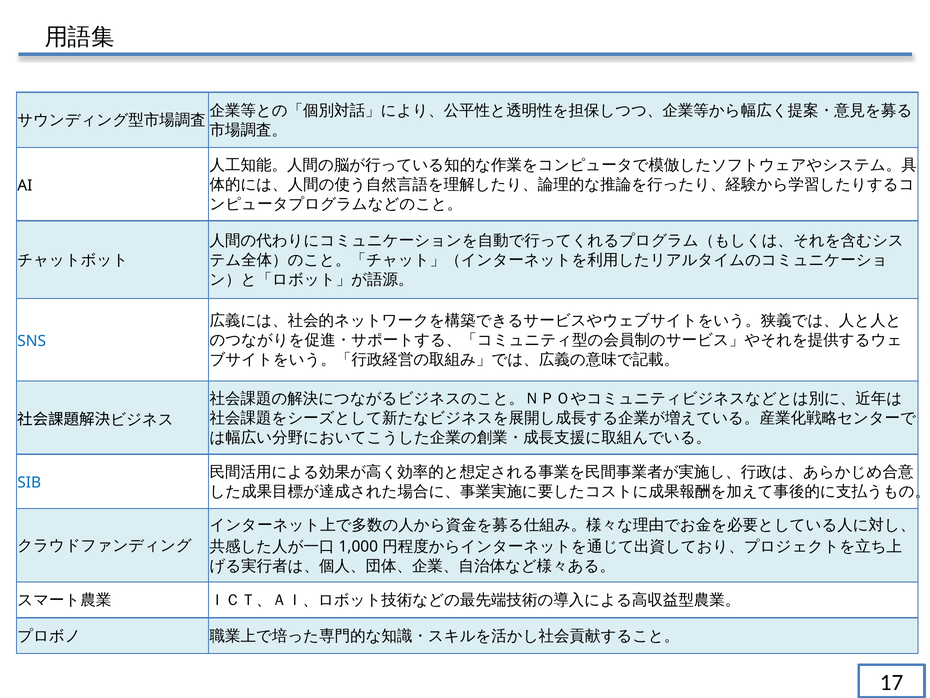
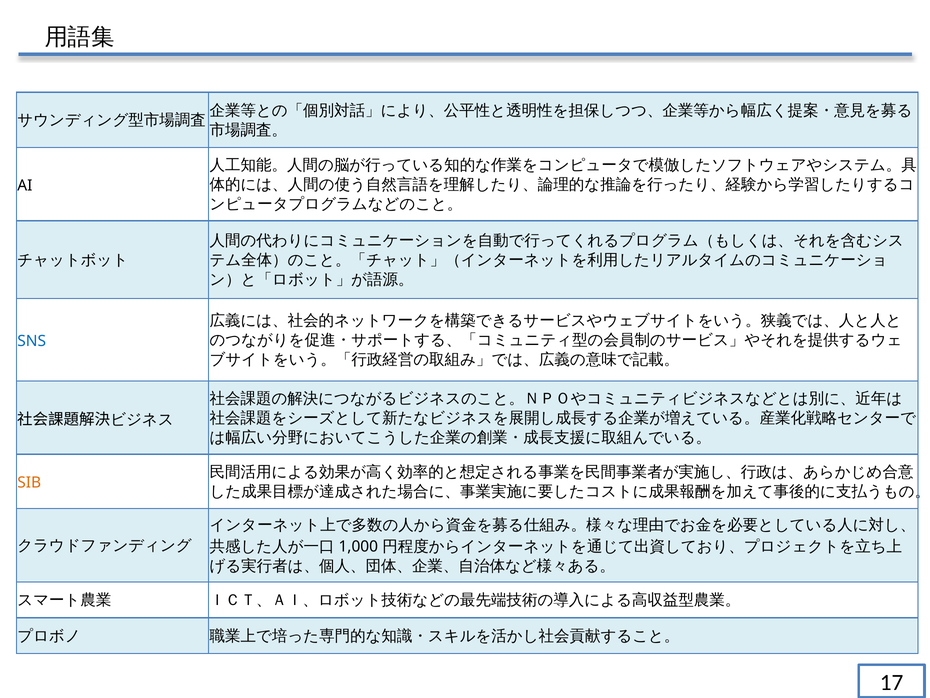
SIB colour: blue -> orange
